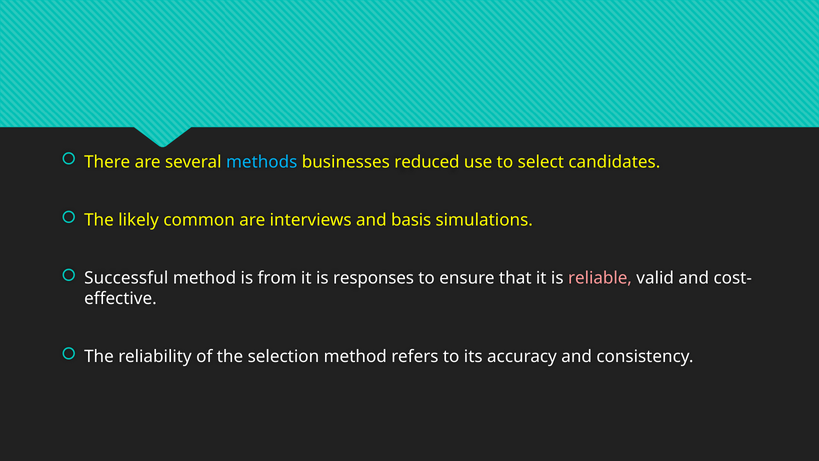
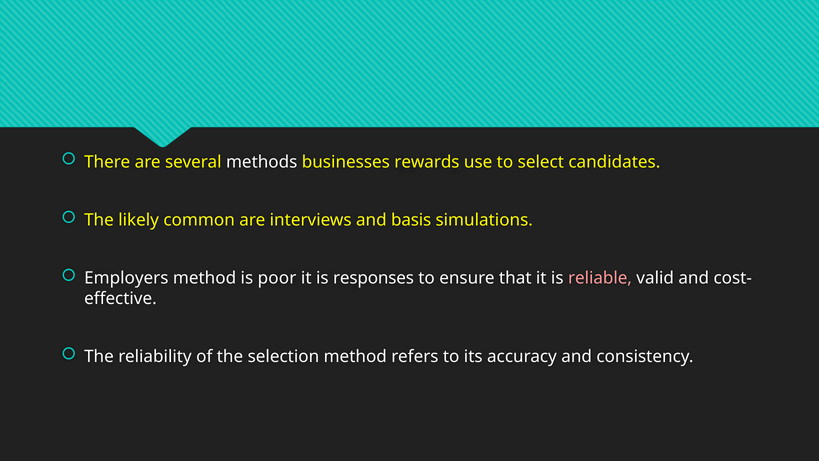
methods colour: light blue -> white
reduced: reduced -> rewards
Successful: Successful -> Employers
from: from -> poor
